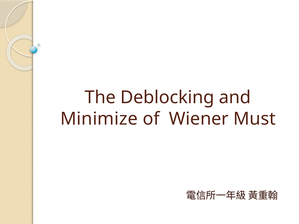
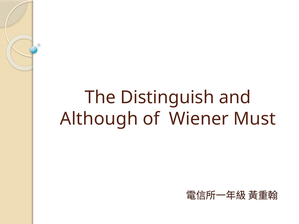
Deblocking: Deblocking -> Distinguish
Minimize: Minimize -> Although
